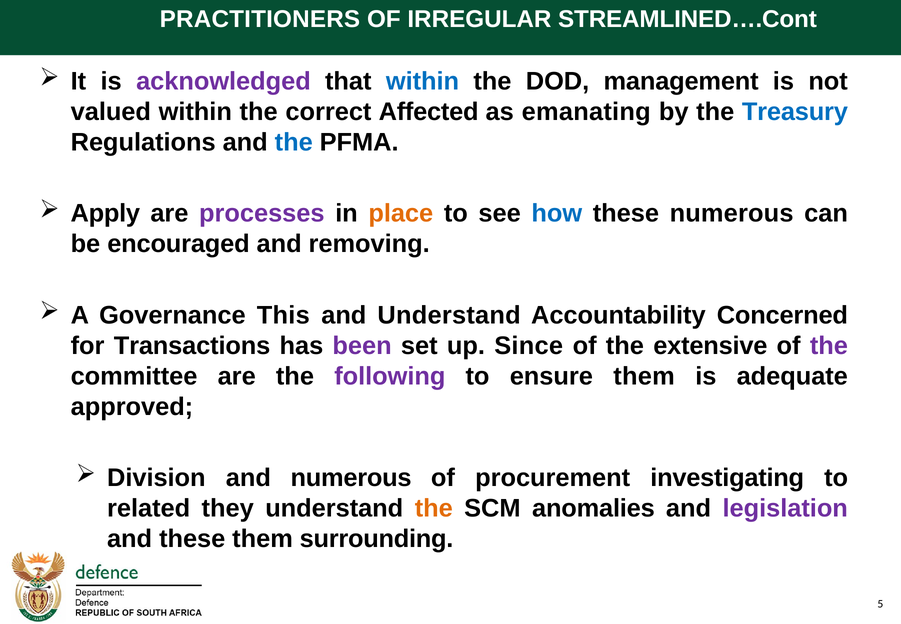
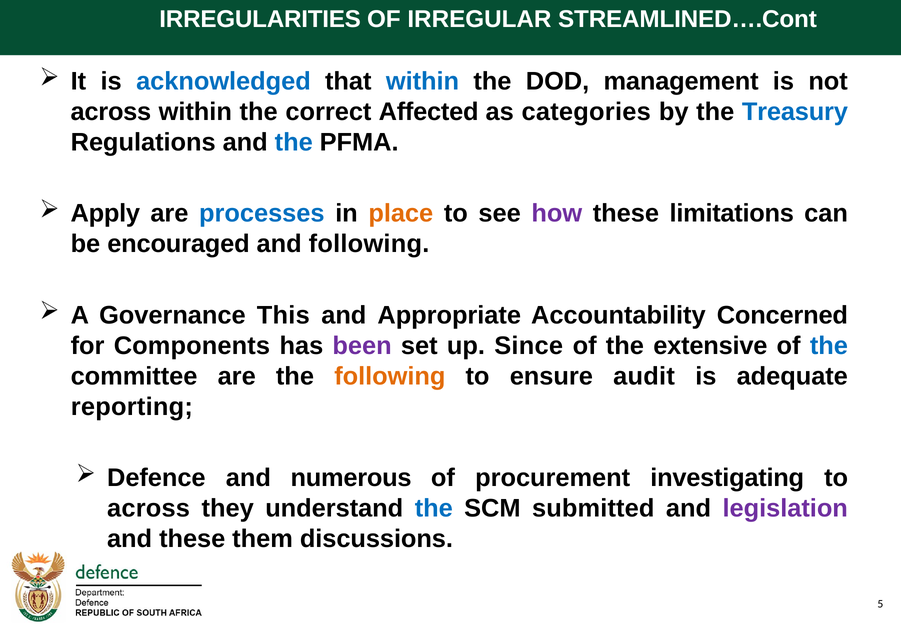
PRACTITIONERS: PRACTITIONERS -> IRREGULARITIES
acknowledged colour: purple -> blue
valued at (111, 112): valued -> across
emanating: emanating -> categories
processes colour: purple -> blue
how colour: blue -> purple
these numerous: numerous -> limitations
and removing: removing -> following
and Understand: Understand -> Appropriate
Transactions: Transactions -> Components
the at (829, 346) colour: purple -> blue
following at (390, 376) colour: purple -> orange
ensure them: them -> audit
approved: approved -> reporting
Division: Division -> Defence
related at (149, 508): related -> across
the at (434, 508) colour: orange -> blue
anomalies: anomalies -> submitted
surrounding: surrounding -> discussions
